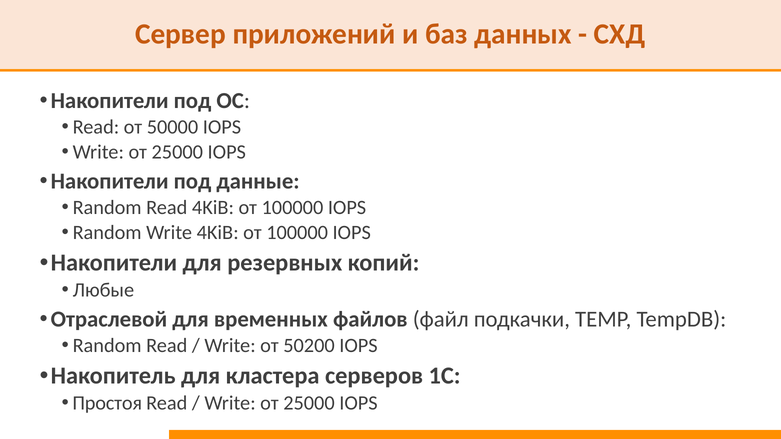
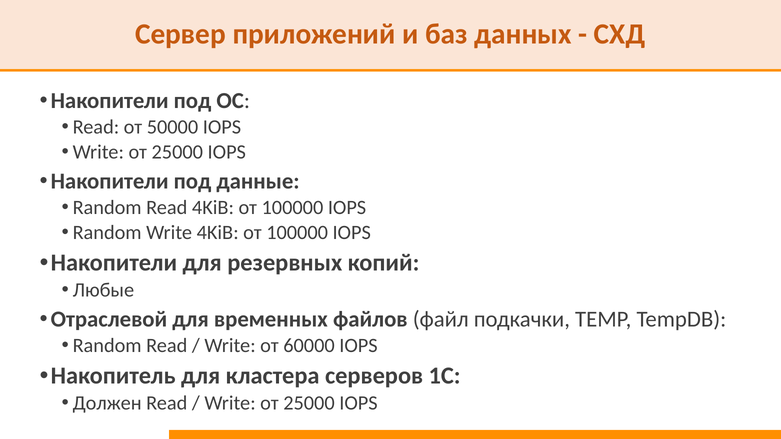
50200: 50200 -> 60000
Простоя: Простоя -> Должен
